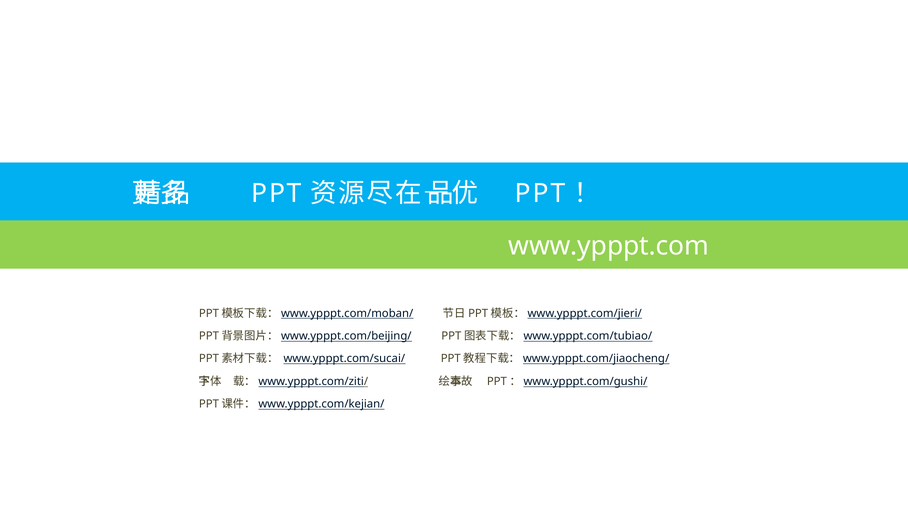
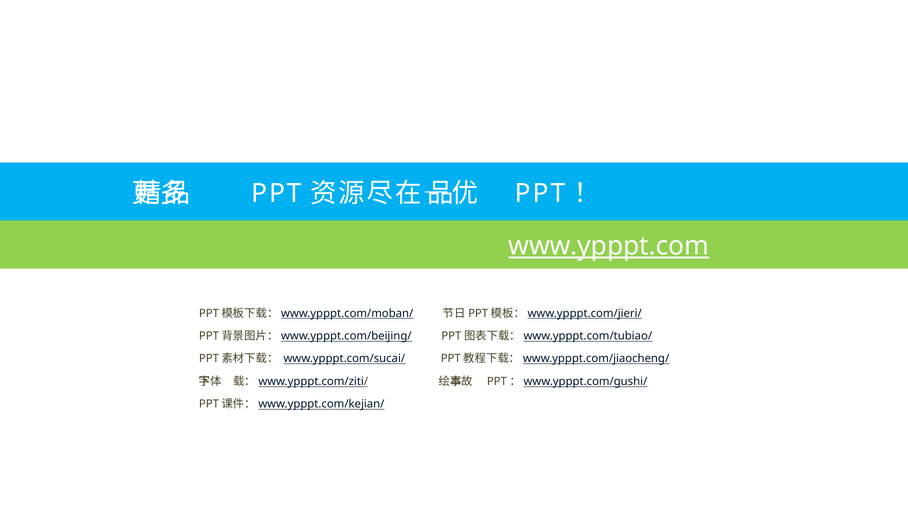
www.ypppt.com underline: none -> present
